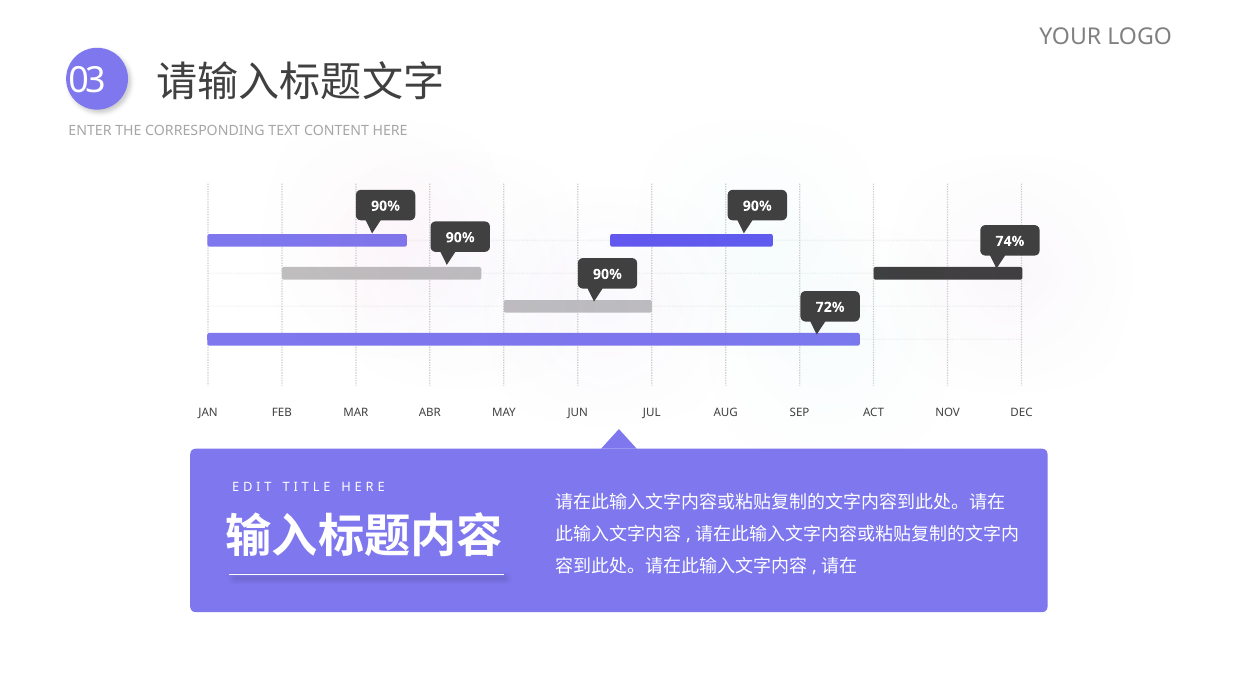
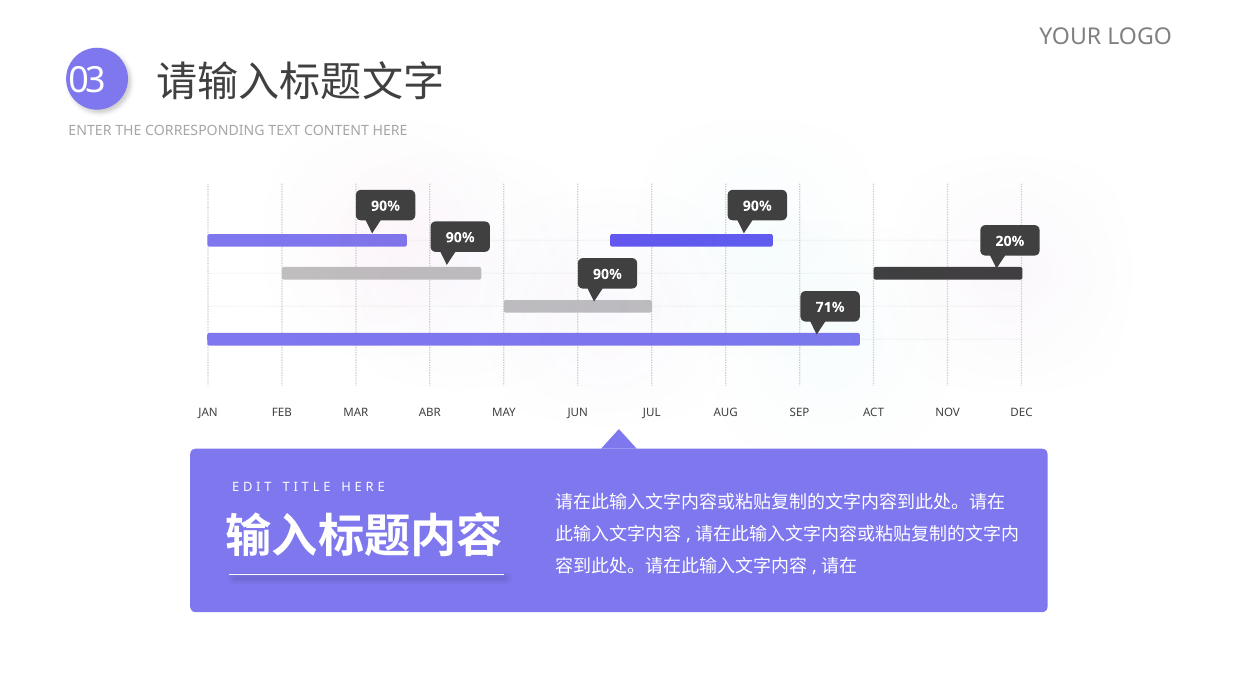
74%: 74% -> 20%
72%: 72% -> 71%
